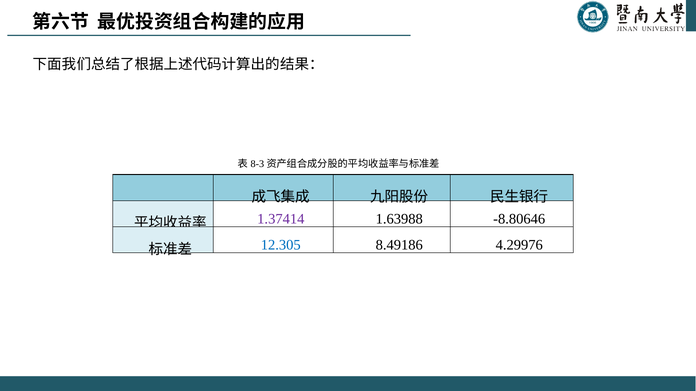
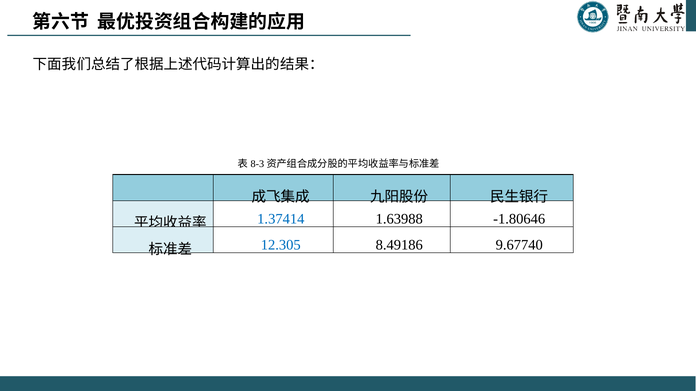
1.37414 colour: purple -> blue
-8.80646: -8.80646 -> -1.80646
4.29976: 4.29976 -> 9.67740
